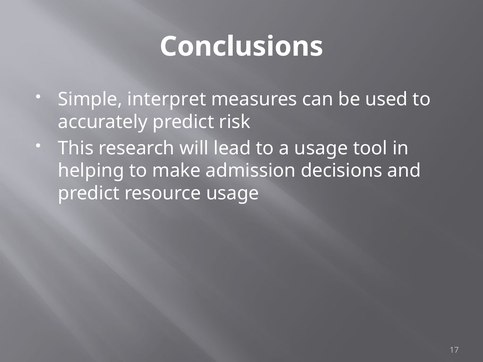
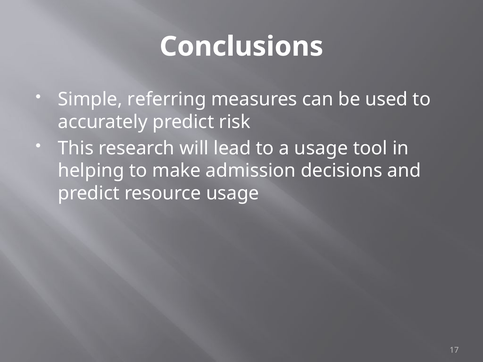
interpret: interpret -> referring
